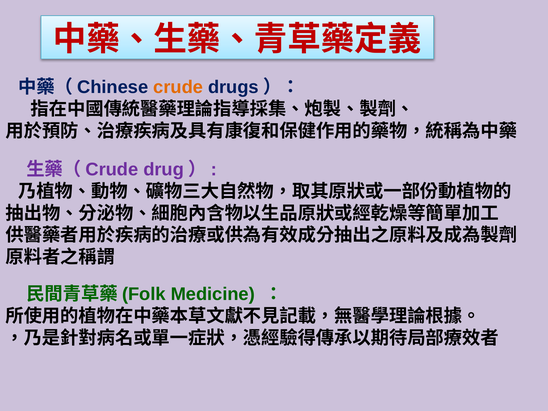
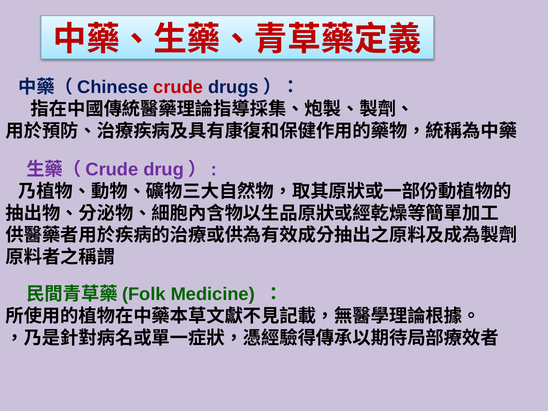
crude colour: orange -> red
